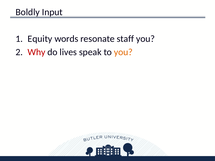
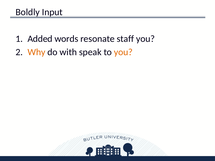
Equity: Equity -> Added
Why colour: red -> orange
lives: lives -> with
